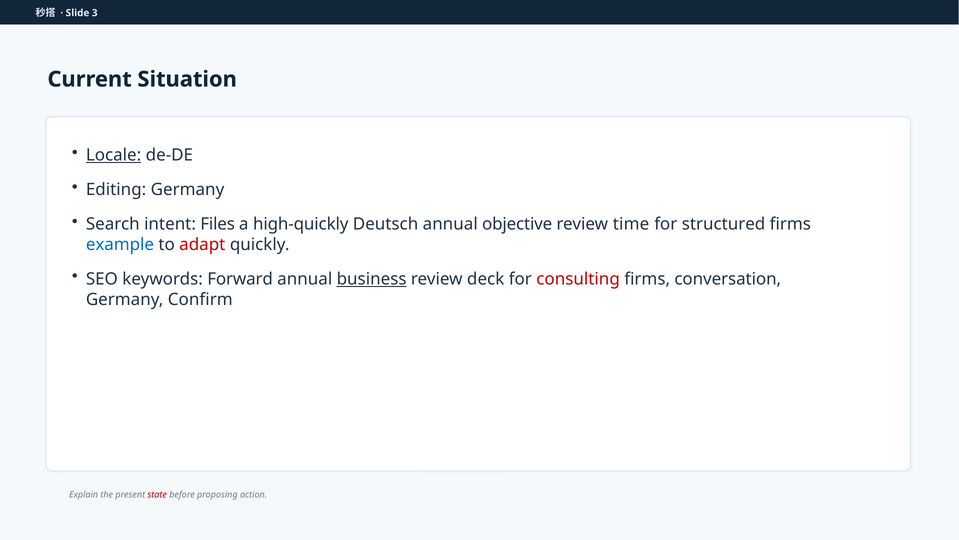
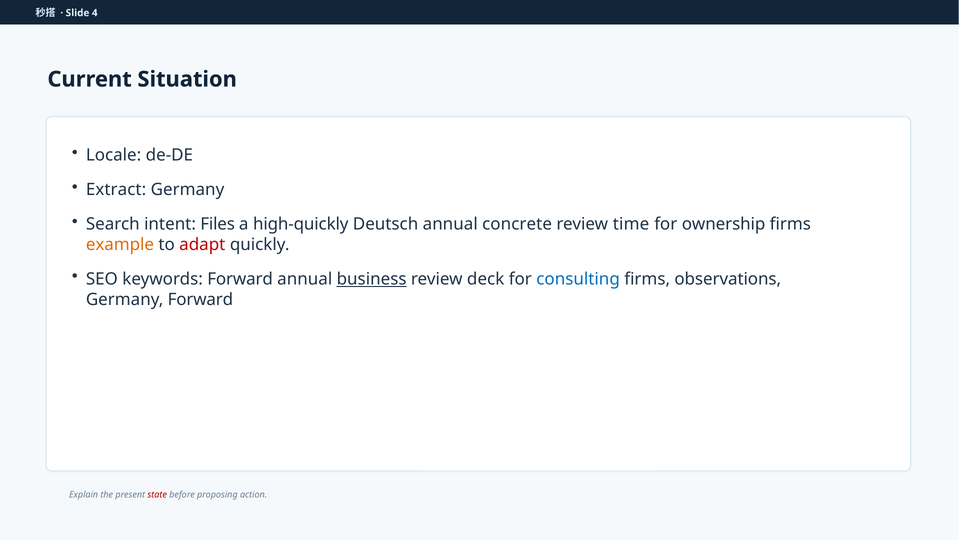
3: 3 -> 4
Locale underline: present -> none
Editing: Editing -> Extract
objective: objective -> concrete
structured: structured -> ownership
example colour: blue -> orange
consulting colour: red -> blue
conversation: conversation -> observations
Germany Confirm: Confirm -> Forward
